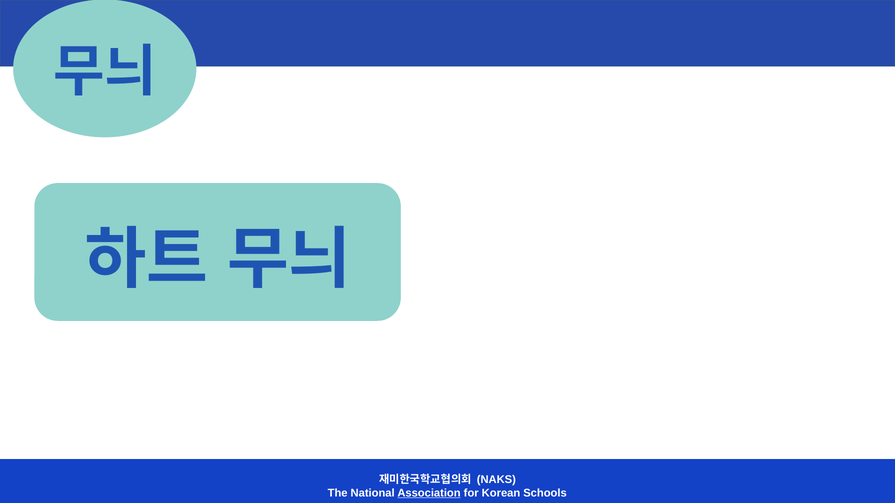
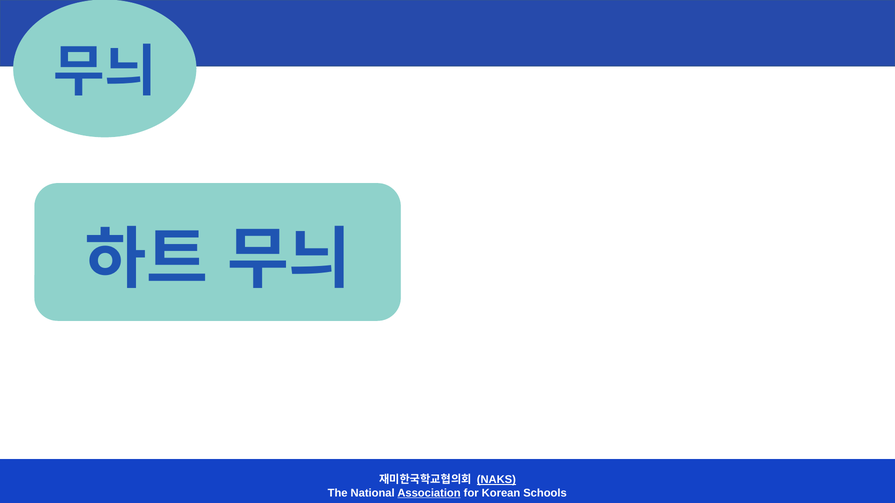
NAKS underline: none -> present
